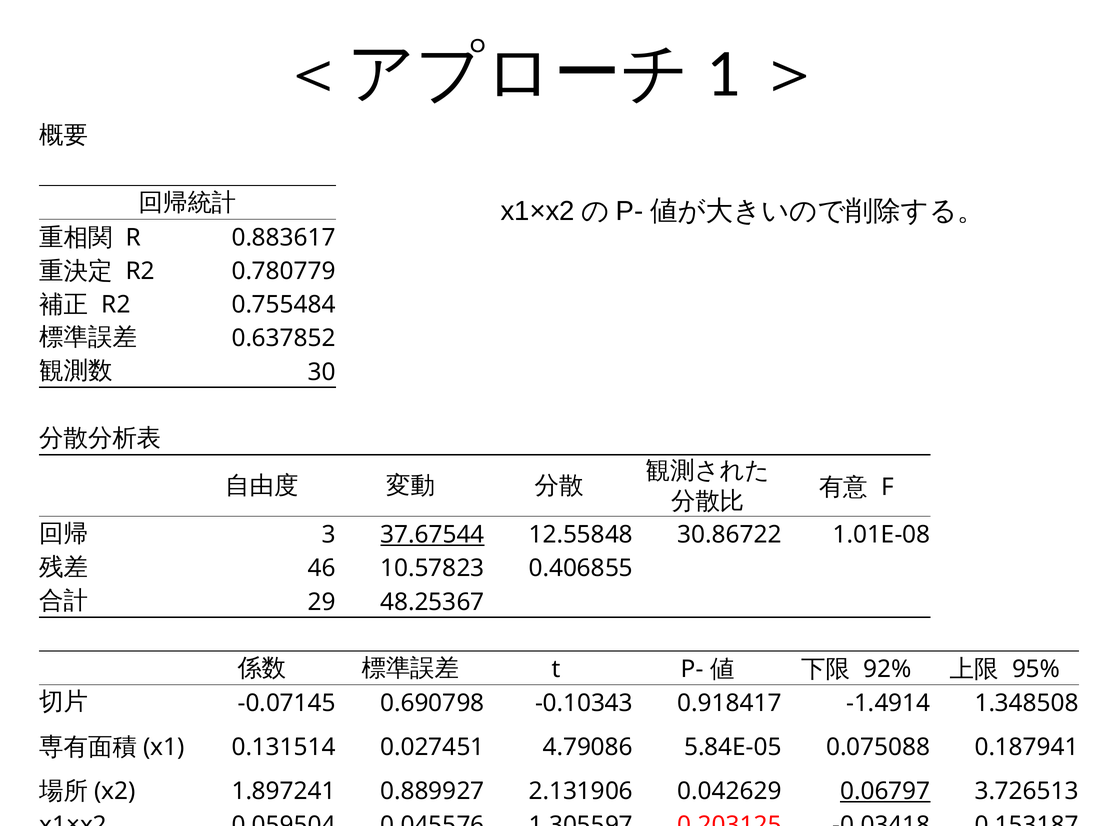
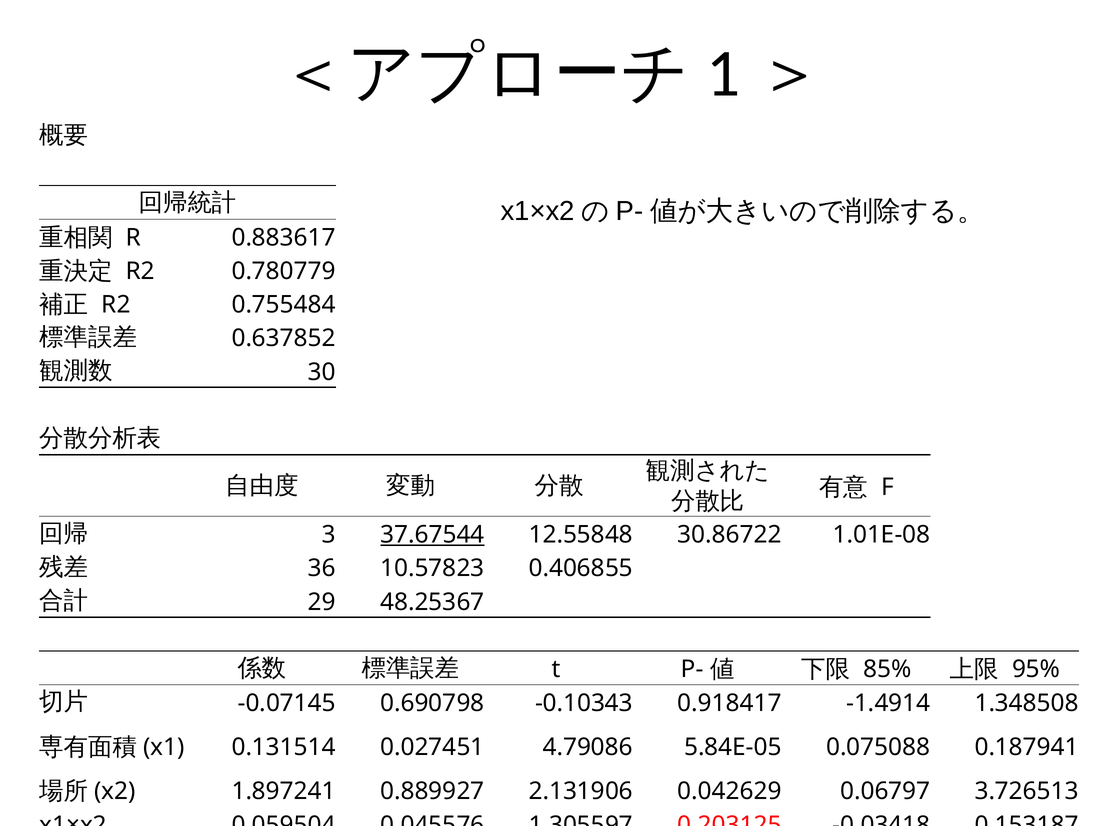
46: 46 -> 36
92%: 92% -> 85%
0.06797 underline: present -> none
